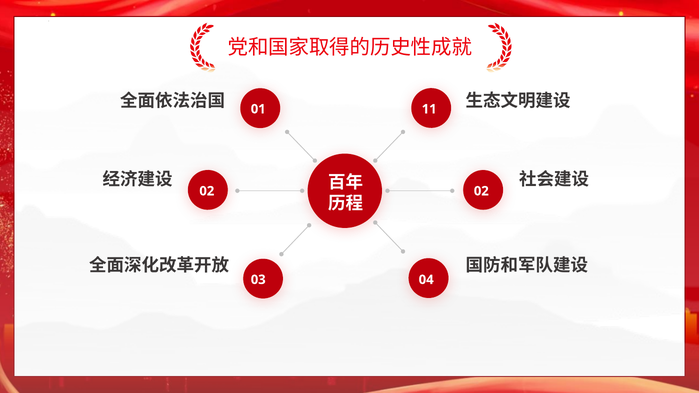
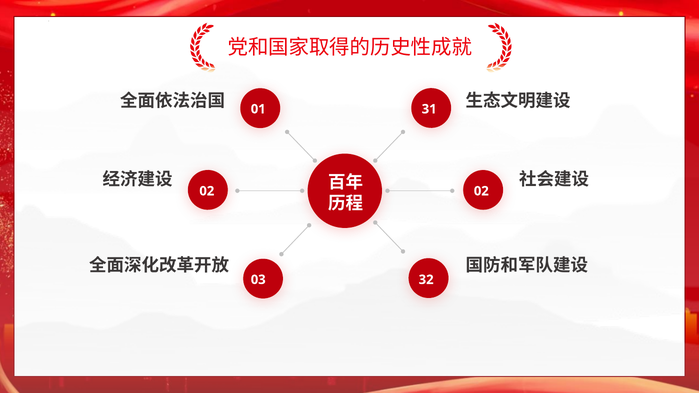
11: 11 -> 31
04: 04 -> 32
